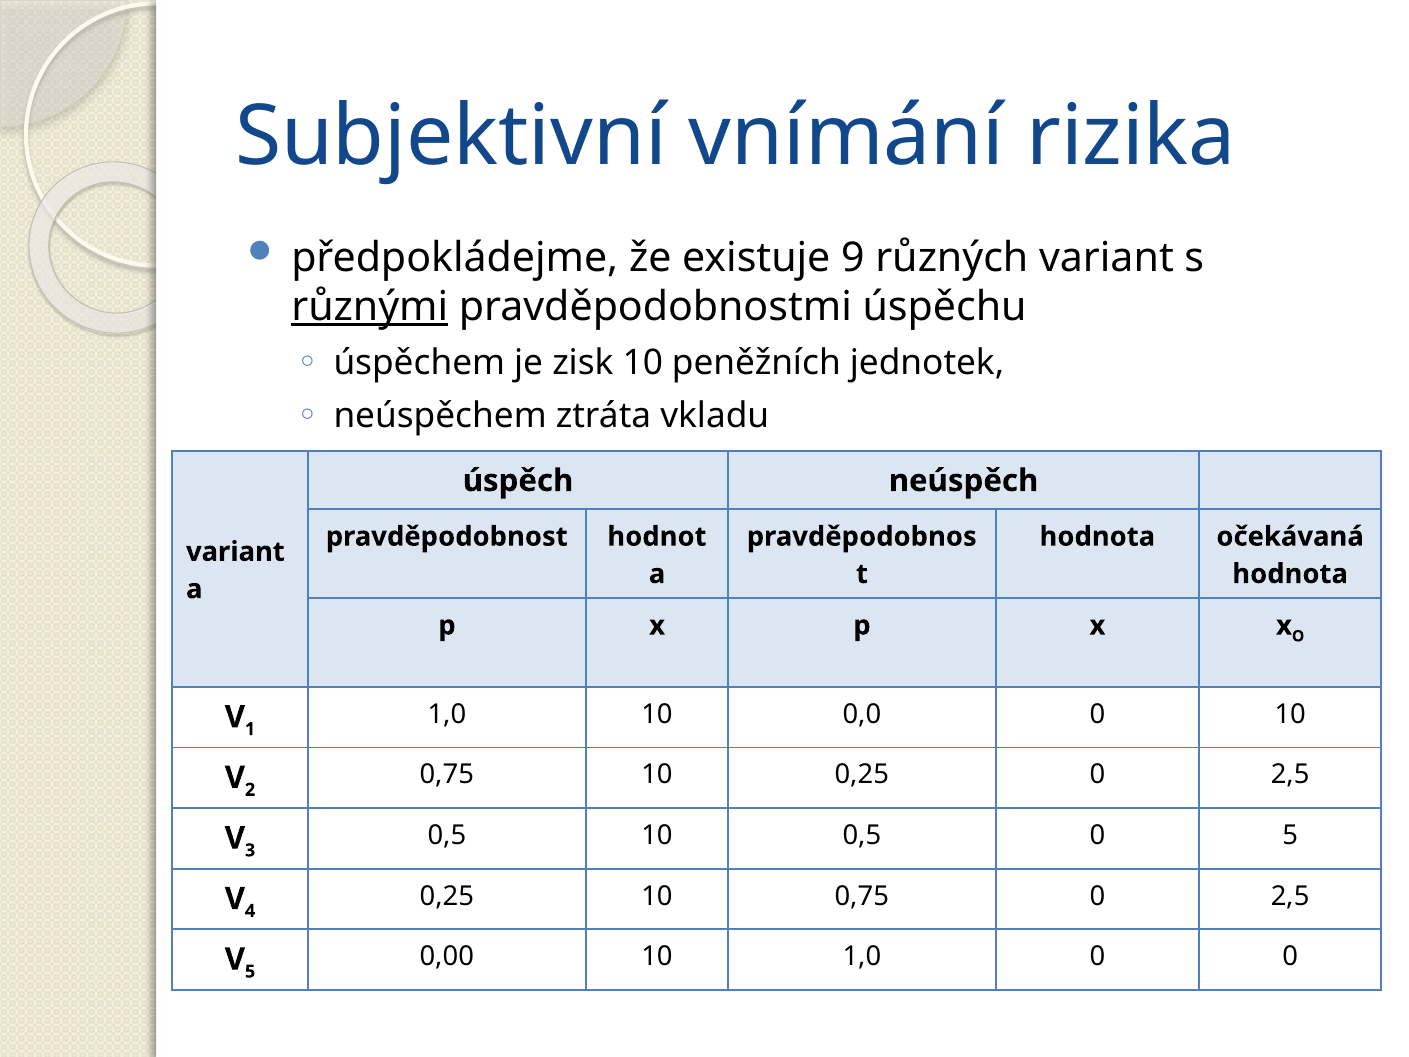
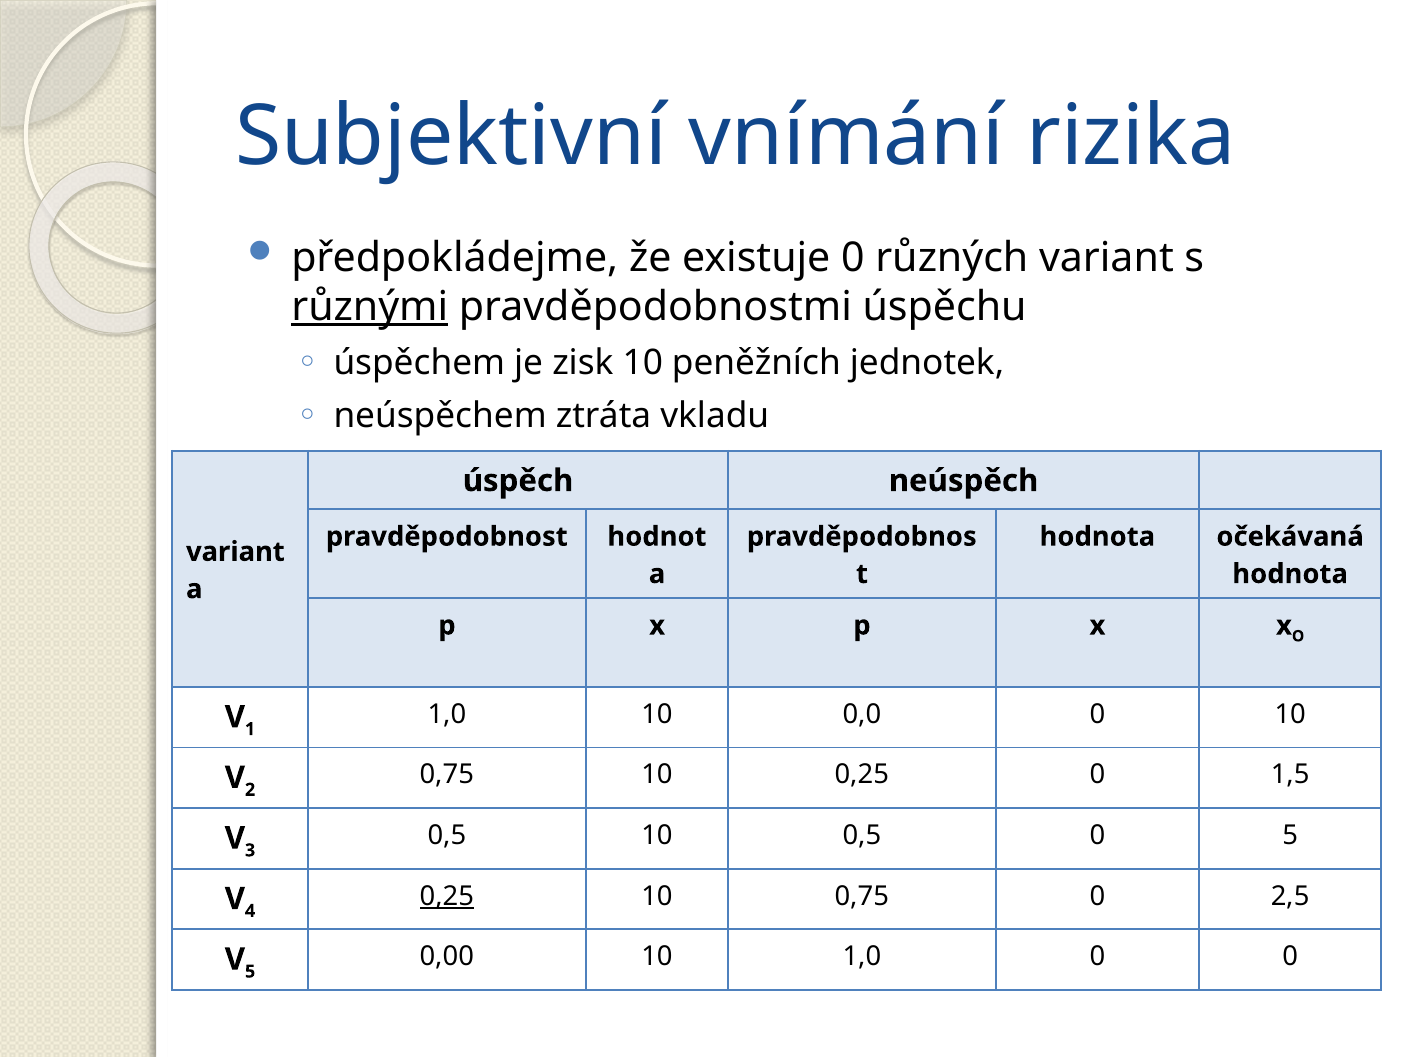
existuje 9: 9 -> 0
0,25 0 2,5: 2,5 -> 1,5
0,25 at (447, 896) underline: none -> present
